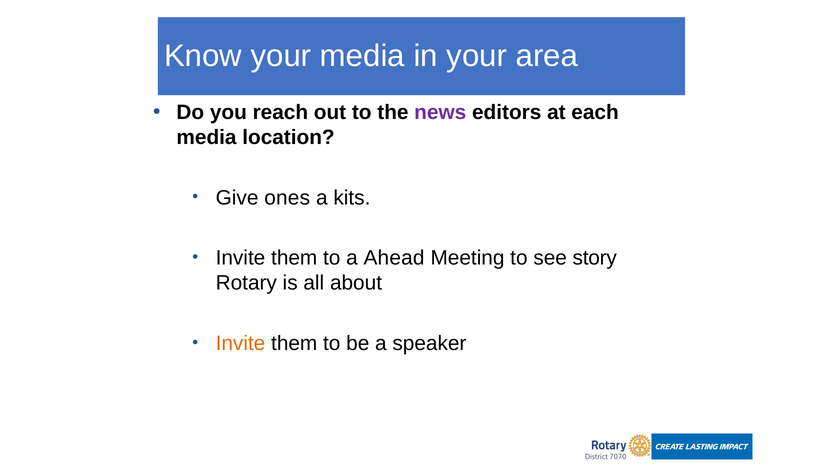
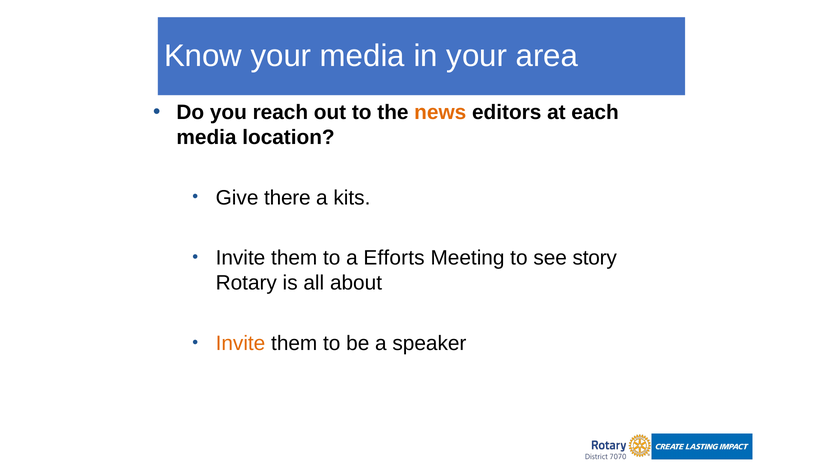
news colour: purple -> orange
ones: ones -> there
Ahead: Ahead -> Efforts
